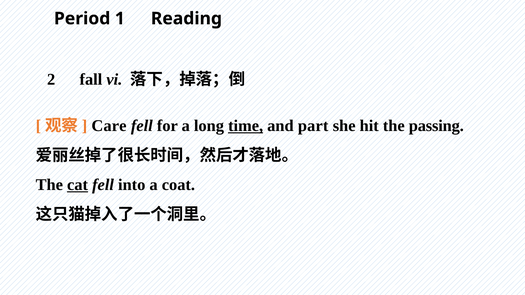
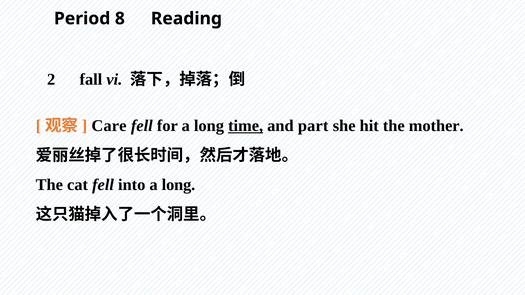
1: 1 -> 8
passing: passing -> mother
cat underline: present -> none
into a coat: coat -> long
